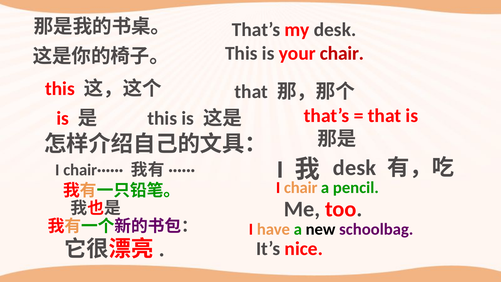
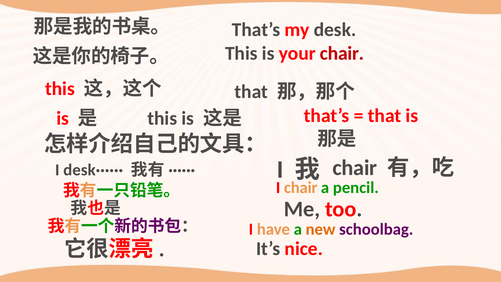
chair······: chair······ -> desk······
desk at (355, 168): desk -> chair
new colour: black -> orange
